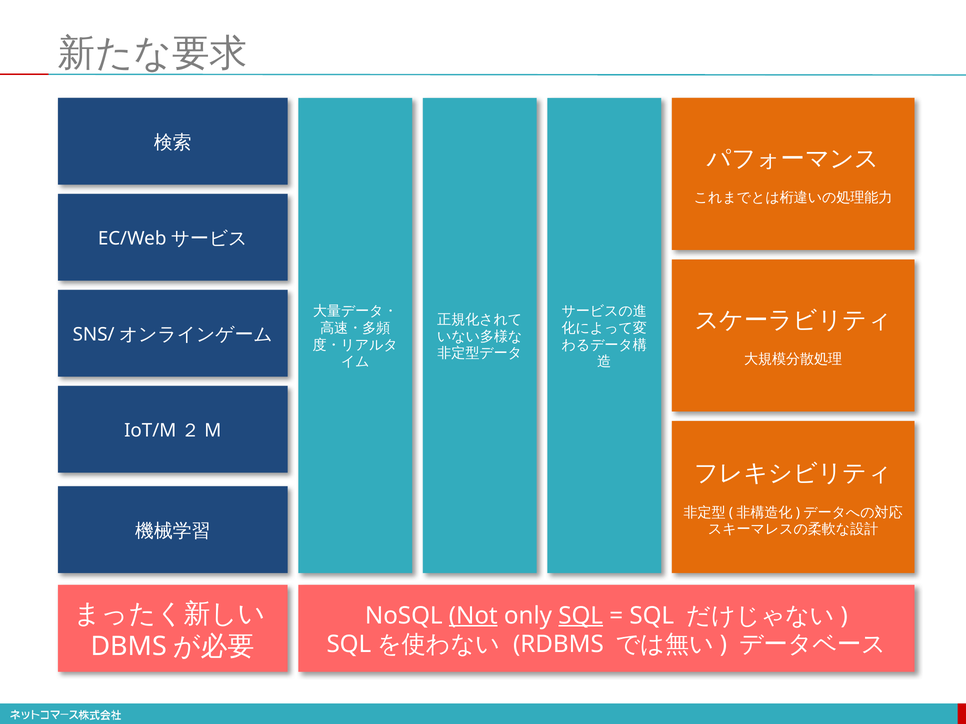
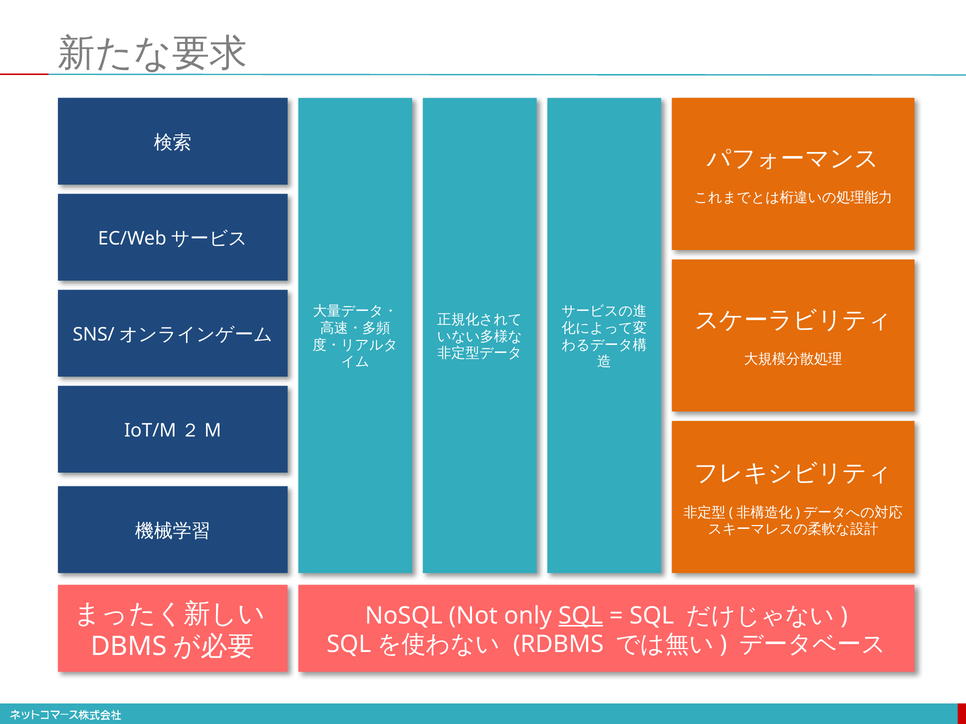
Not underline: present -> none
